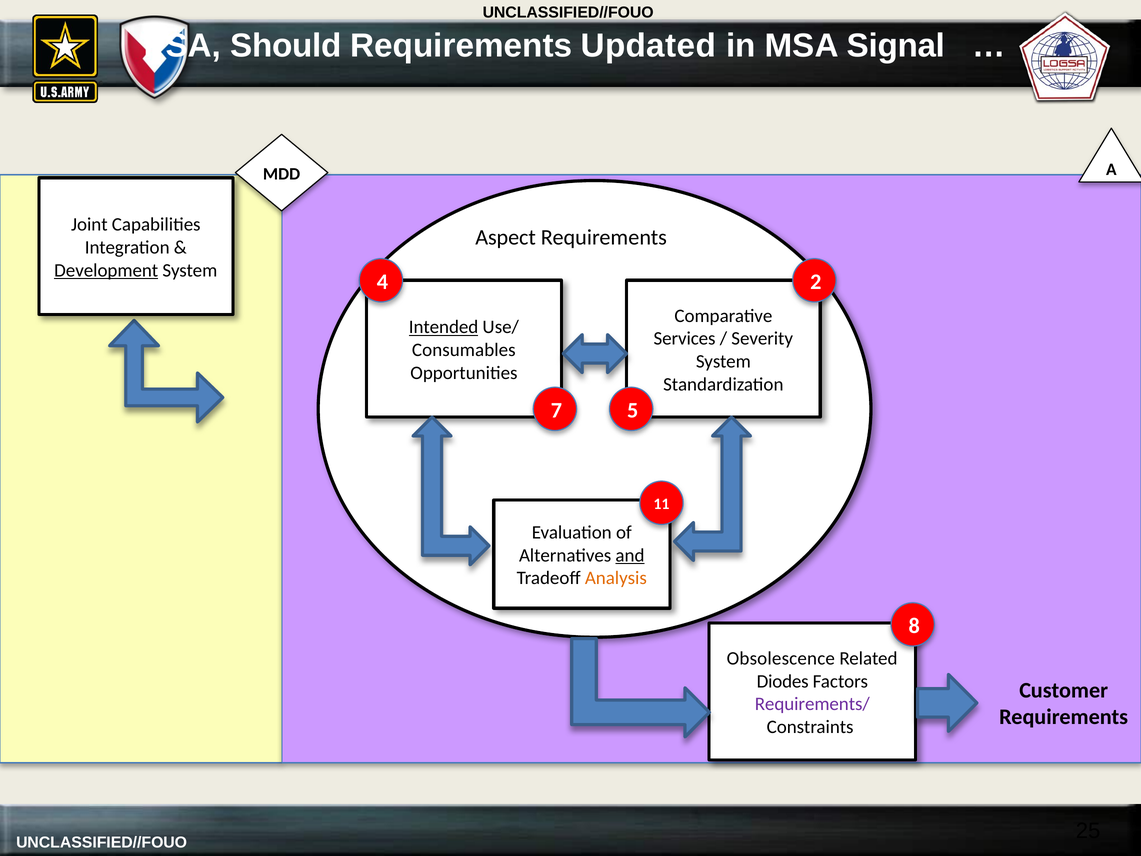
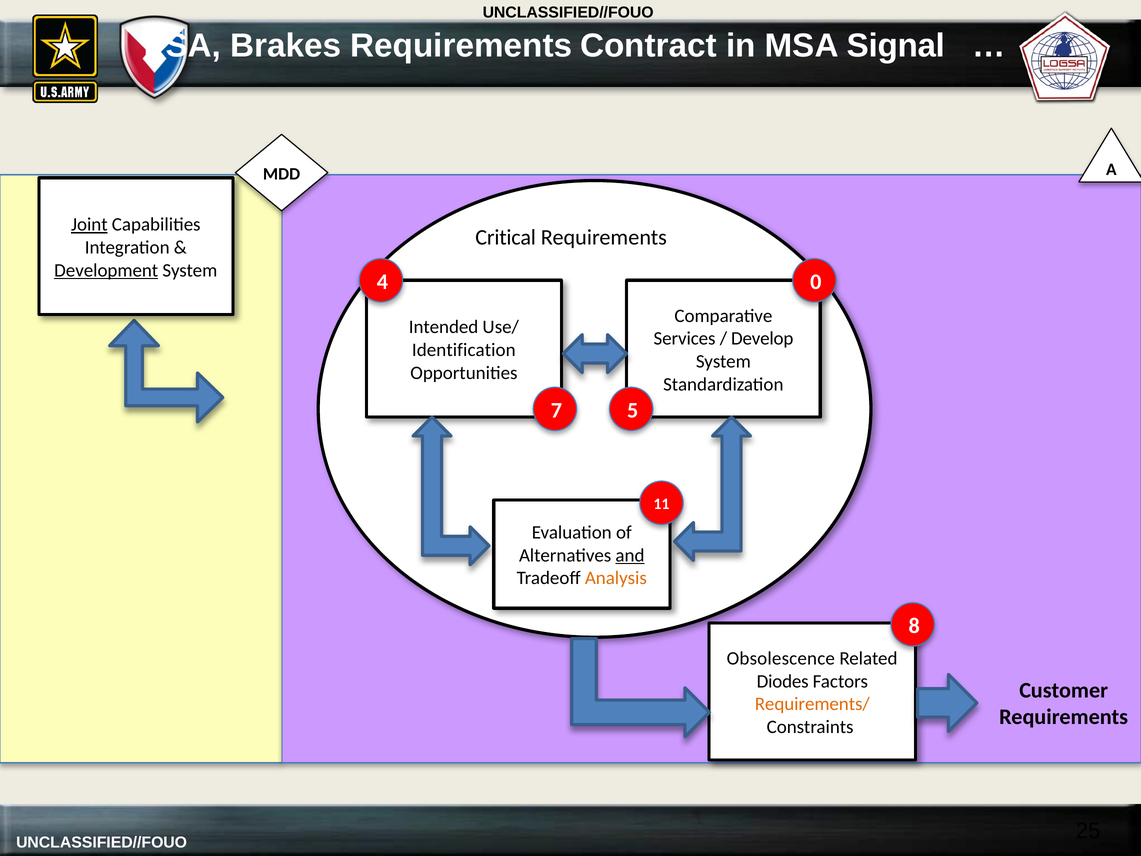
Should: Should -> Brakes
Updated: Updated -> Contract
Joint underline: none -> present
Aspect: Aspect -> Critical
2: 2 -> 0
Intended underline: present -> none
Severity: Severity -> Develop
Consumables: Consumables -> Identification
Requirements/ colour: purple -> orange
